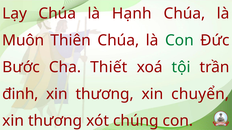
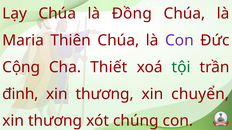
Hạnh: Hạnh -> Đồng
Muôn: Muôn -> Maria
Con at (179, 40) colour: green -> purple
Bước: Bước -> Cộng
